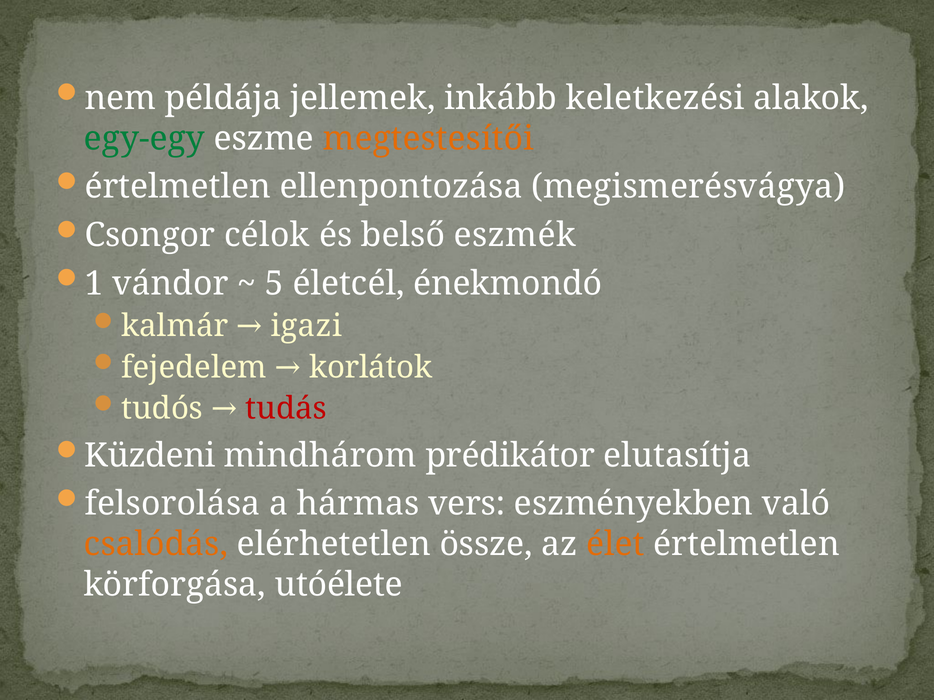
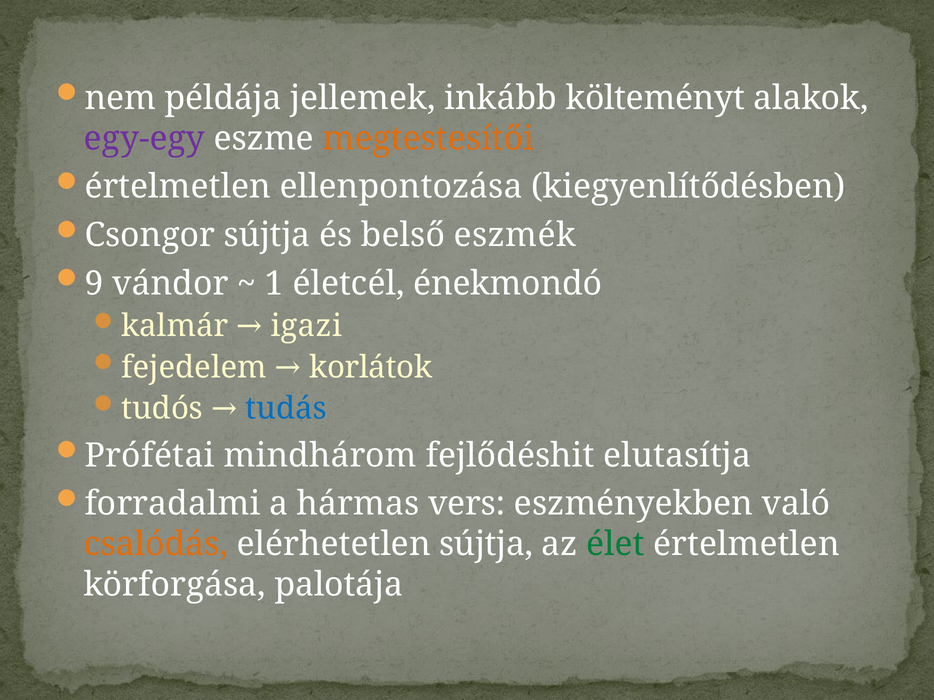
keletkezési: keletkezési -> költeményt
egy-egy colour: green -> purple
megismerésvágya: megismerésvágya -> kiegyenlítődésben
Csongor célok: célok -> sújtja
1: 1 -> 9
5: 5 -> 1
tudás colour: red -> blue
Küzdeni: Küzdeni -> Prófétai
prédikátor: prédikátor -> fejlődéshit
felsorolása: felsorolása -> forradalmi
elérhetetlen össze: össze -> sújtja
élet colour: orange -> green
utóélete: utóélete -> palotája
